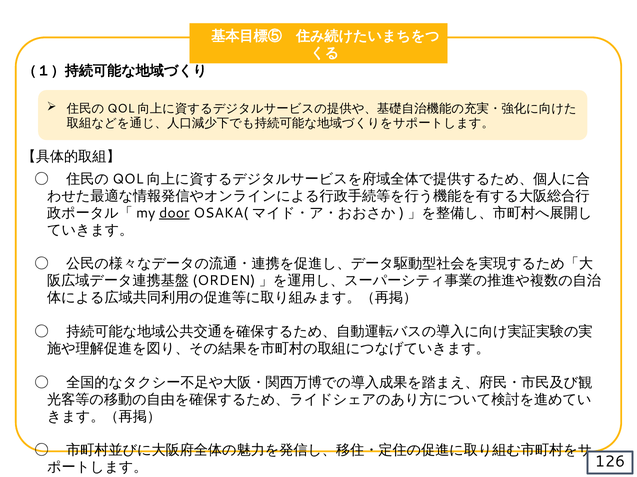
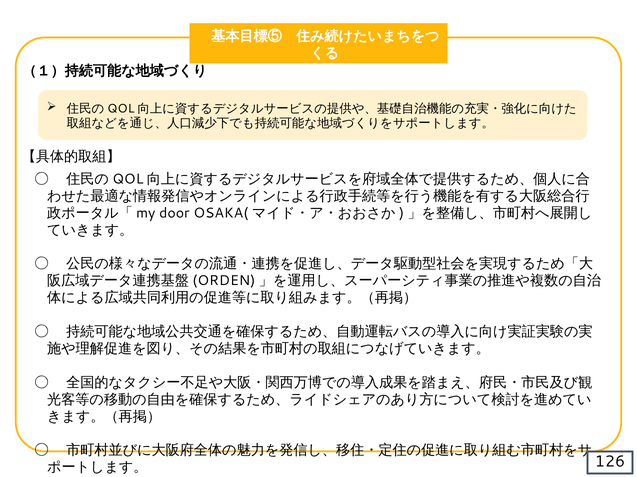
door underline: present -> none
